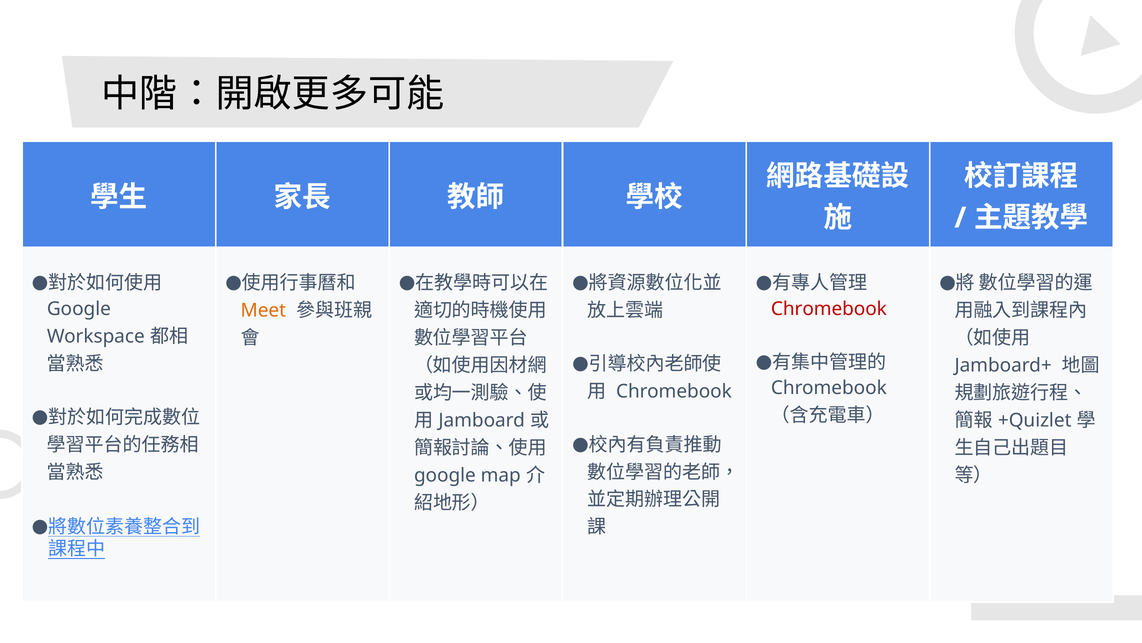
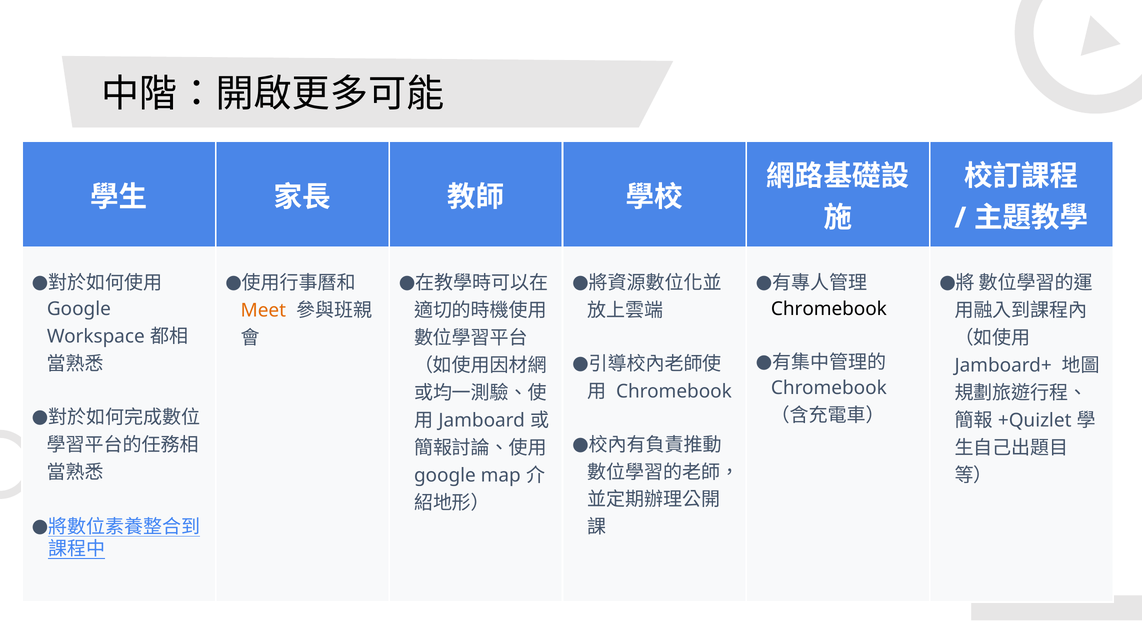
Chromebook at (829, 309) colour: red -> black
